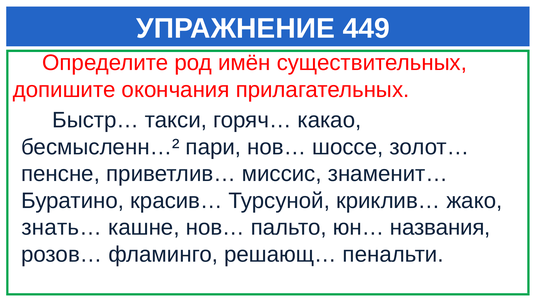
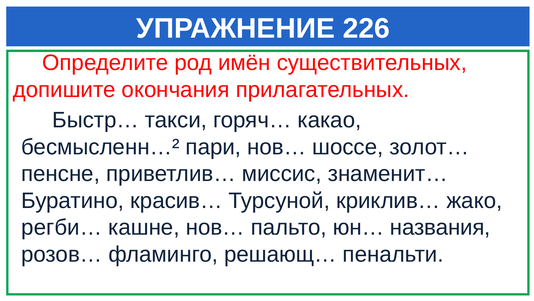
449: 449 -> 226
знать…: знать… -> регби…
